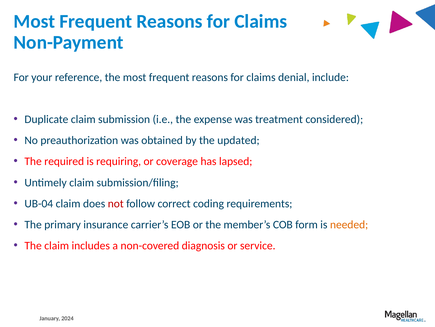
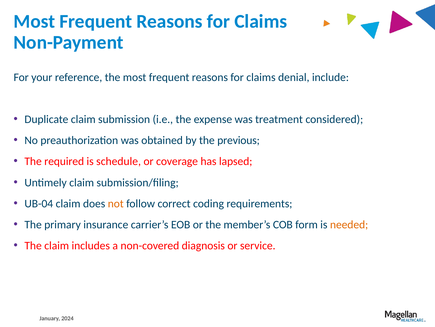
updated: updated -> previous
requiring: requiring -> schedule
not colour: red -> orange
